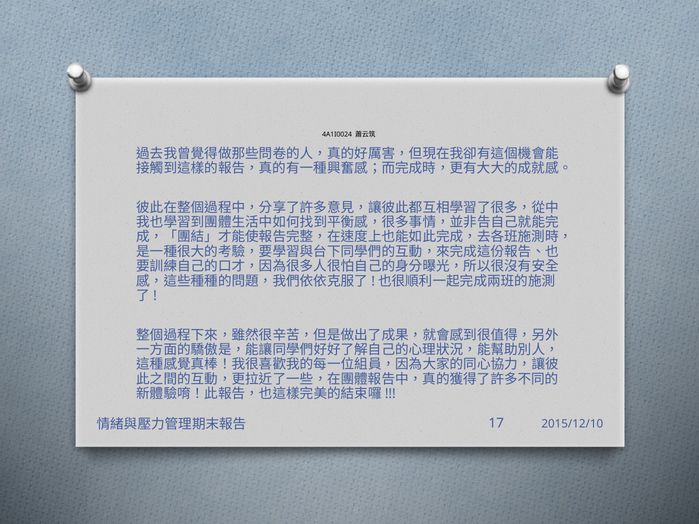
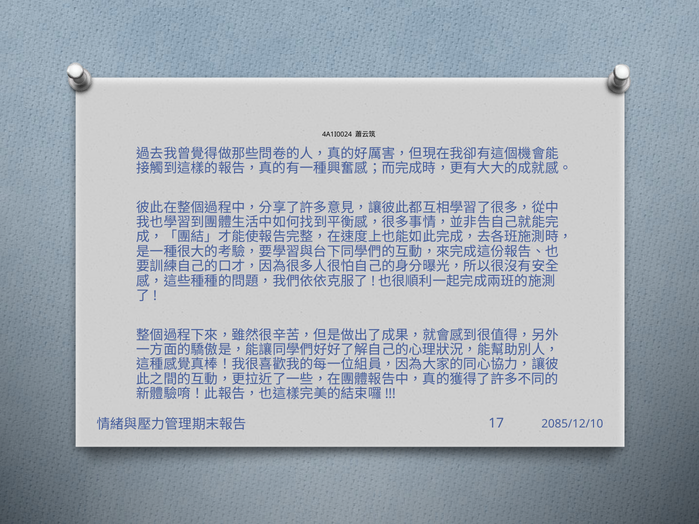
2015/12/10: 2015/12/10 -> 2085/12/10
